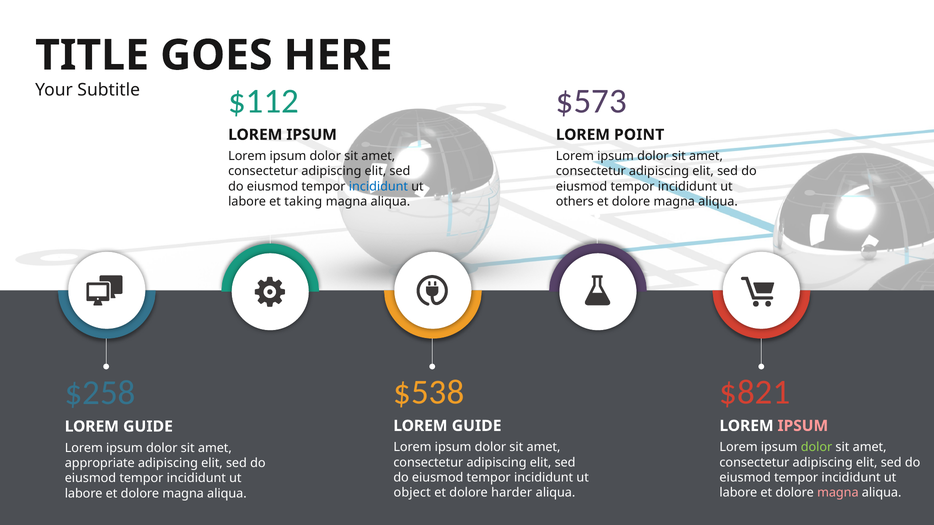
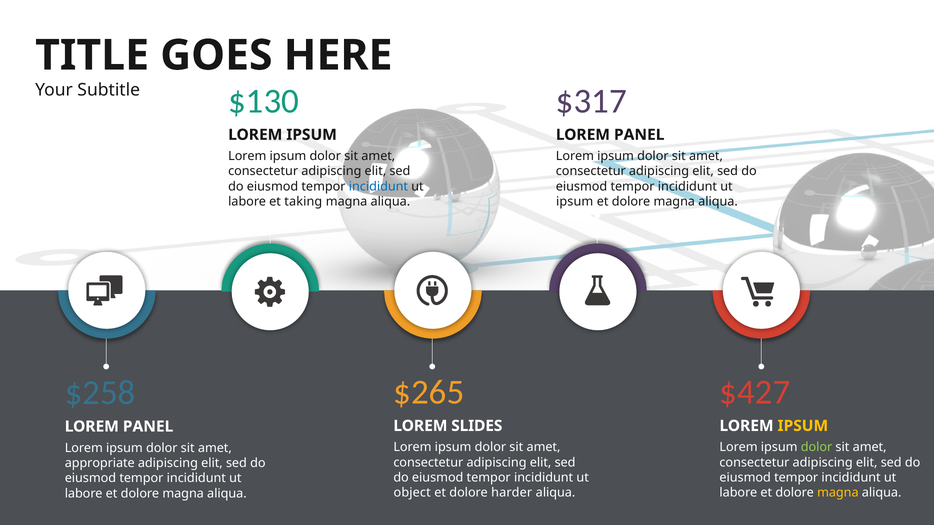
$112: $112 -> $130
$573: $573 -> $317
POINT at (639, 135): POINT -> PANEL
others at (575, 202): others -> ipsum
$538: $538 -> $265
$821: $821 -> $427
GUIDE at (477, 426): GUIDE -> SLIDES
IPSUM at (803, 426) colour: pink -> yellow
GUIDE at (148, 427): GUIDE -> PANEL
magna at (838, 493) colour: pink -> yellow
